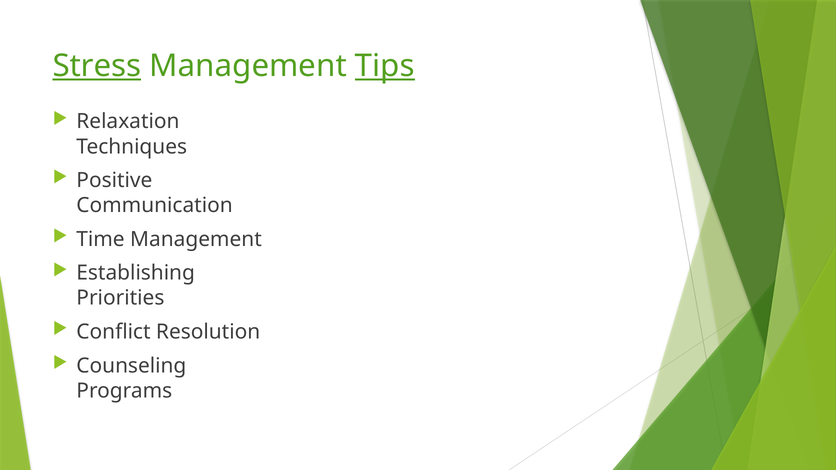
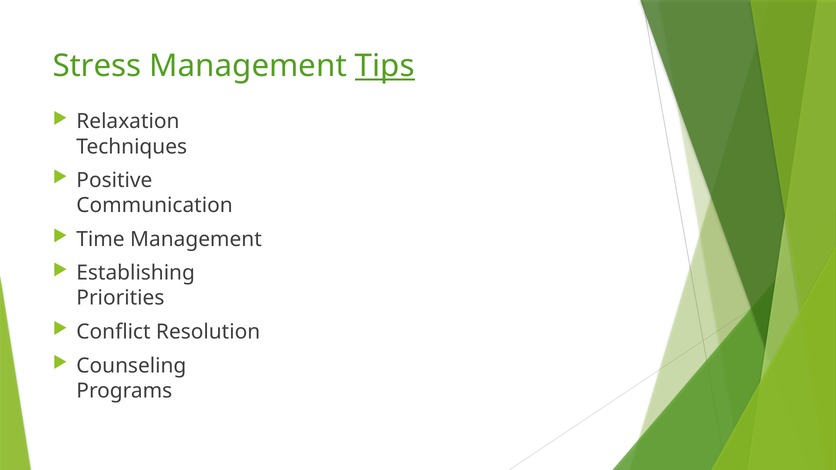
Stress underline: present -> none
